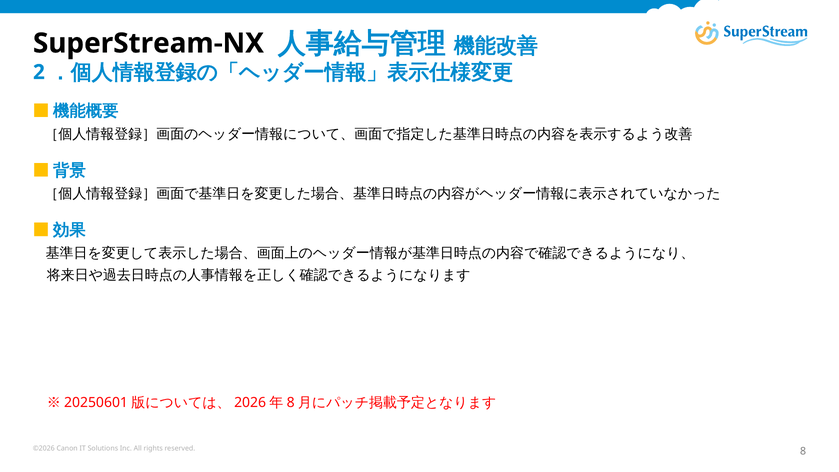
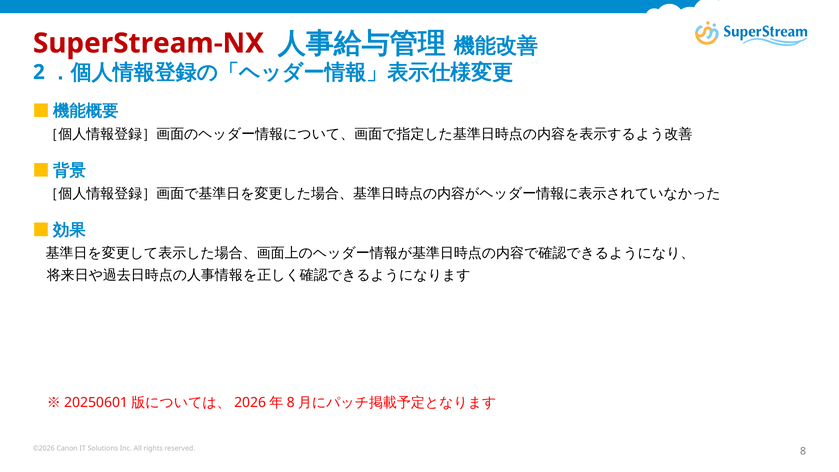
SuperStream-NX colour: black -> red
